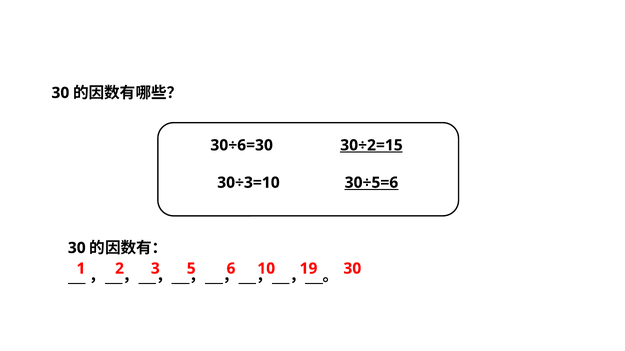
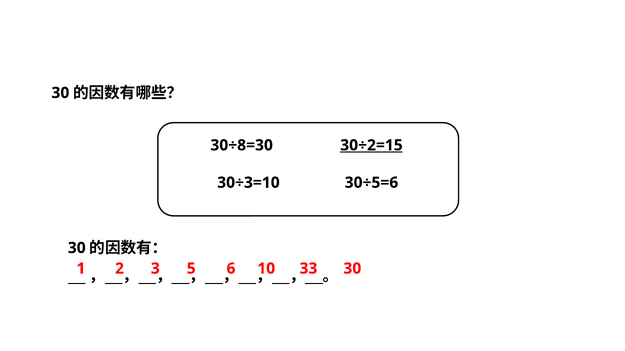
30÷6=30: 30÷6=30 -> 30÷8=30
30÷5=6 underline: present -> none
19: 19 -> 33
